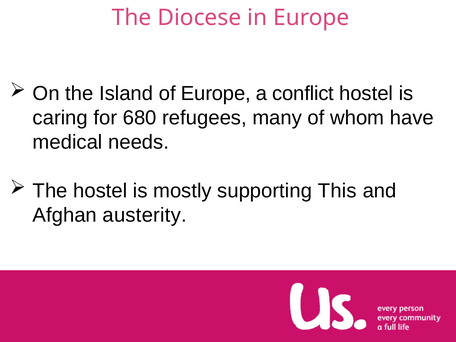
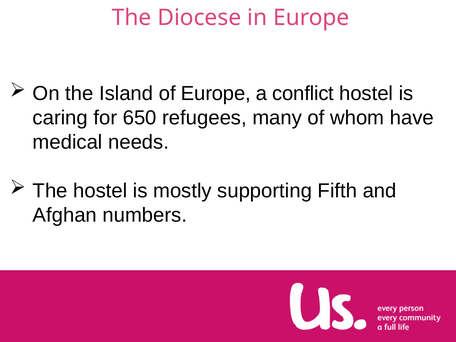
680: 680 -> 650
This: This -> Fifth
austerity: austerity -> numbers
